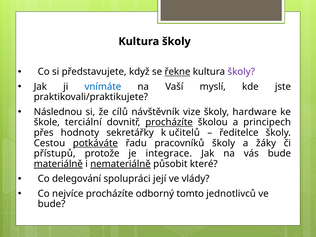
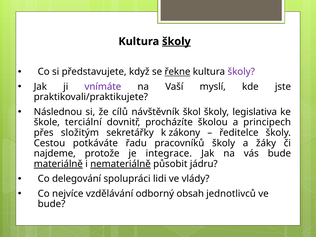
školy at (176, 41) underline: none -> present
vnímáte colour: blue -> purple
vize: vize -> škol
hardware: hardware -> legislativa
procházíte at (169, 122) underline: present -> none
hodnoty: hodnoty -> složitým
učitelů: učitelů -> zákony
potkáváte underline: present -> none
přístupů: přístupů -> najdeme
které: které -> jádru
její: její -> lidi
nejvíce procházíte: procházíte -> vzdělávání
tomto: tomto -> obsah
